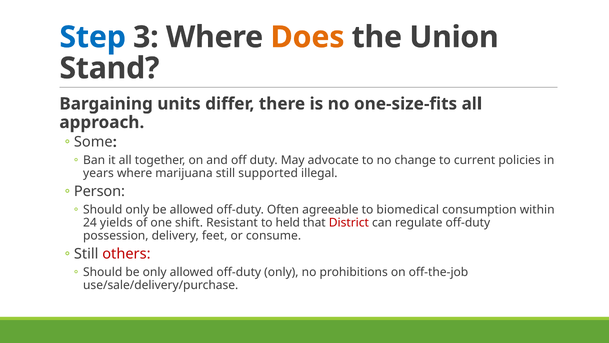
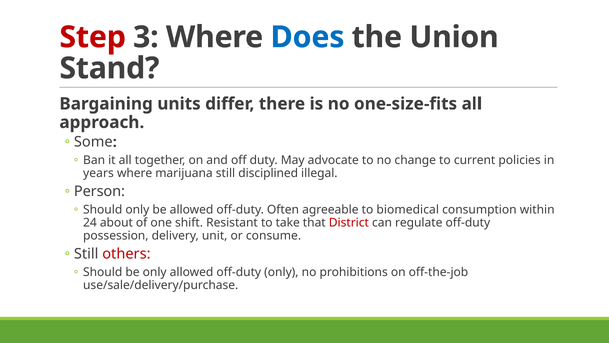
Step colour: blue -> red
Does colour: orange -> blue
supported: supported -> disciplined
yields: yields -> about
held: held -> take
feet: feet -> unit
